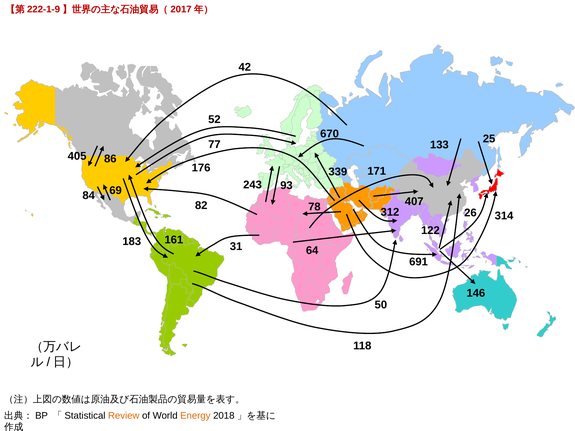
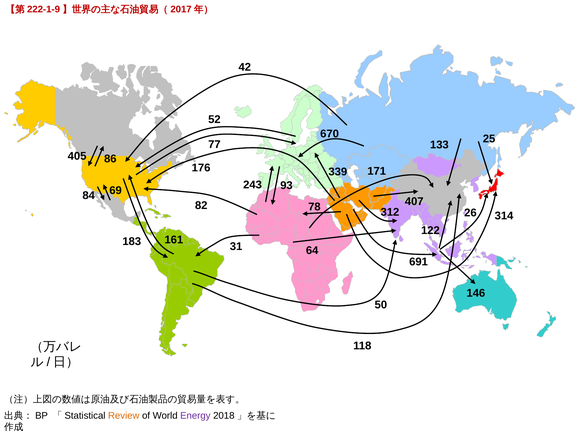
Energy colour: orange -> purple
